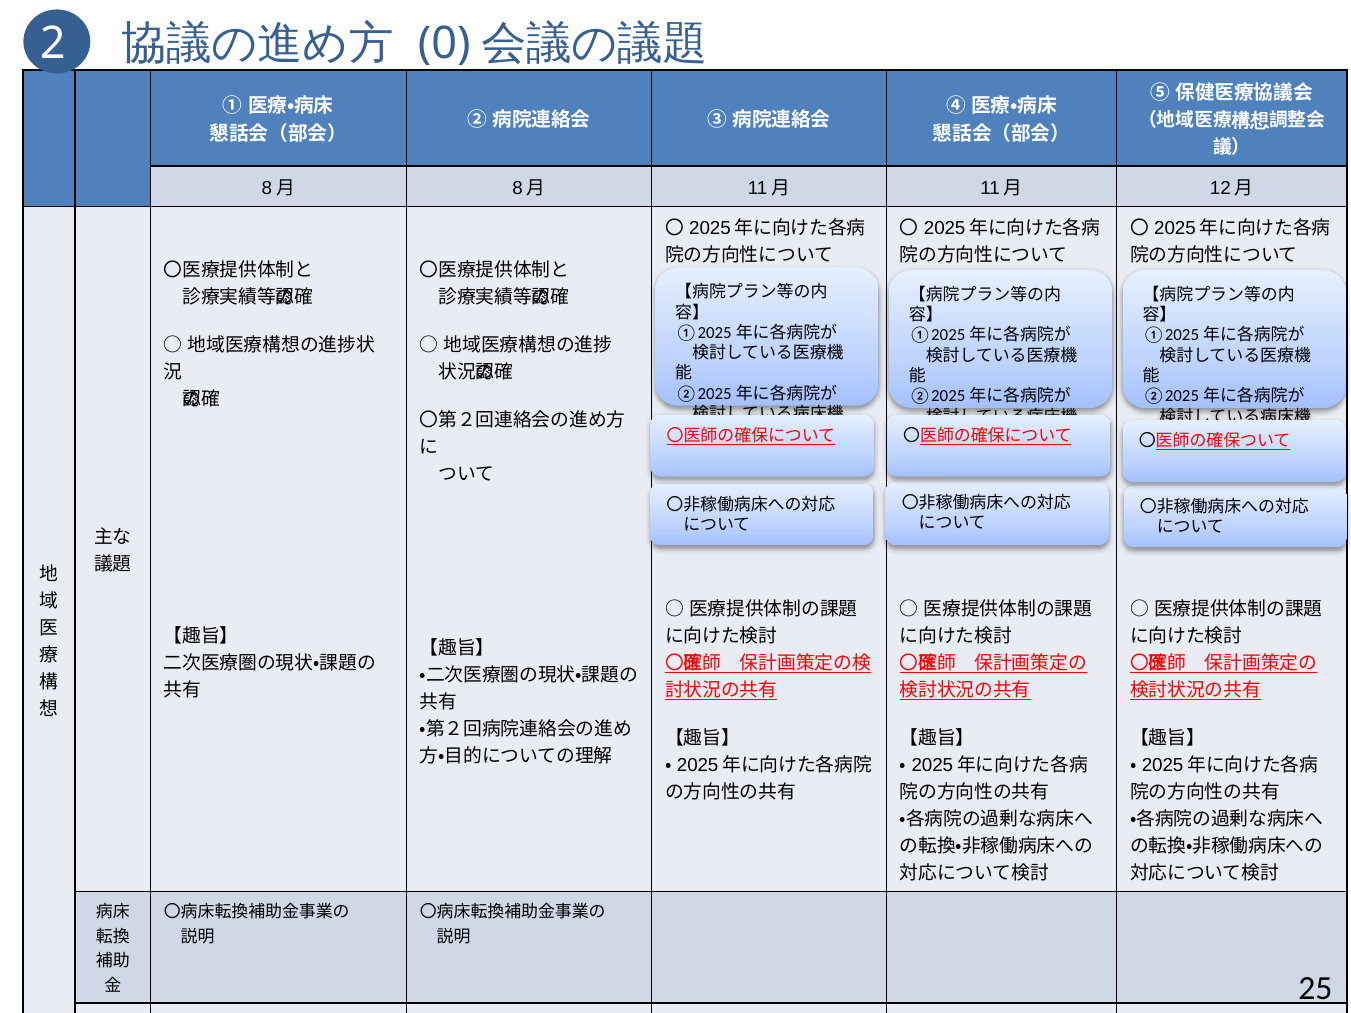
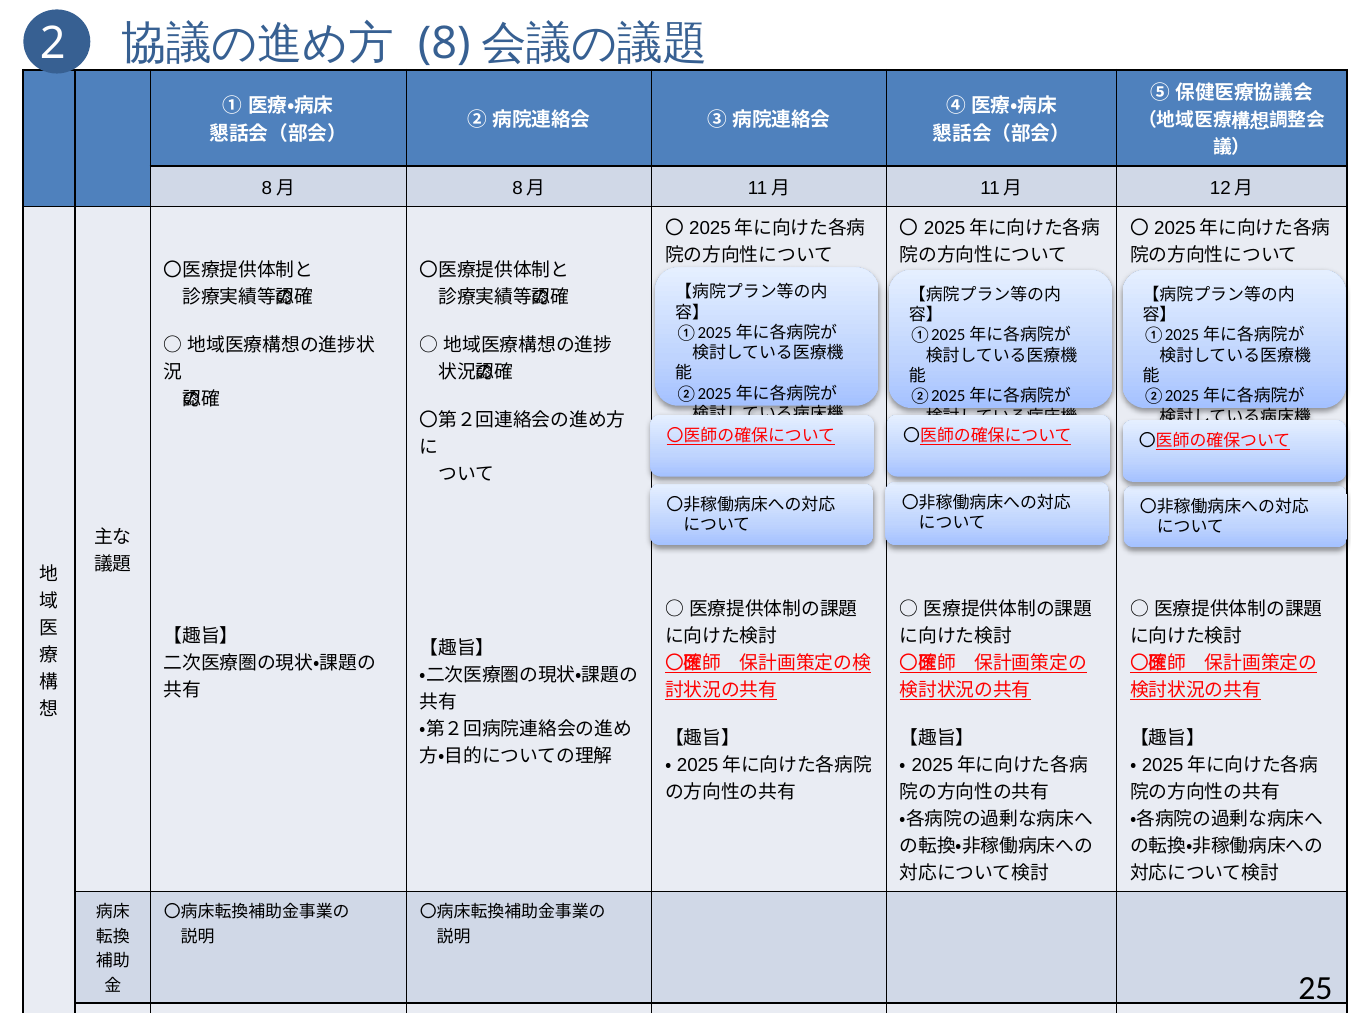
0: 0 -> 8
